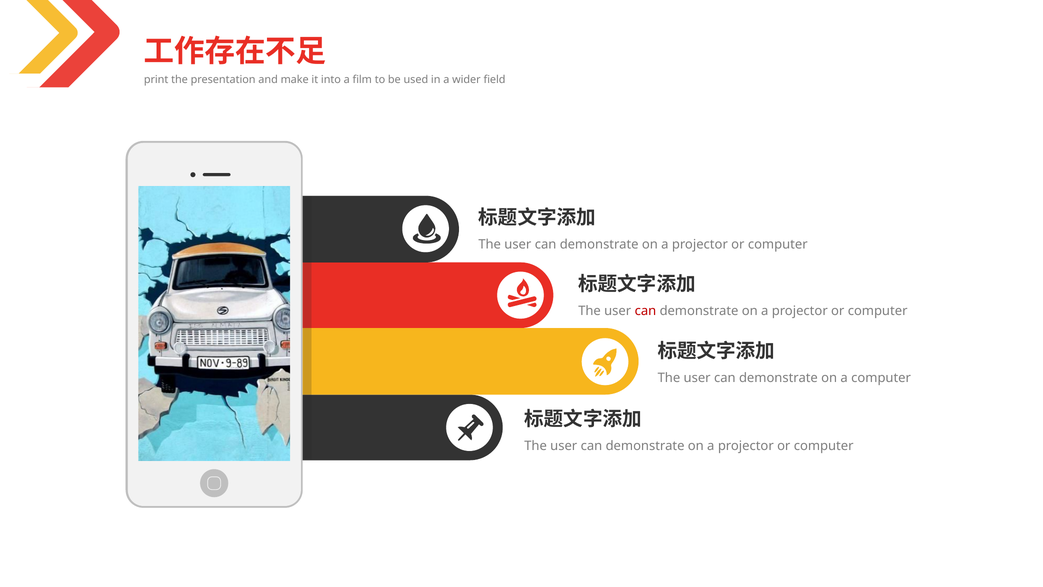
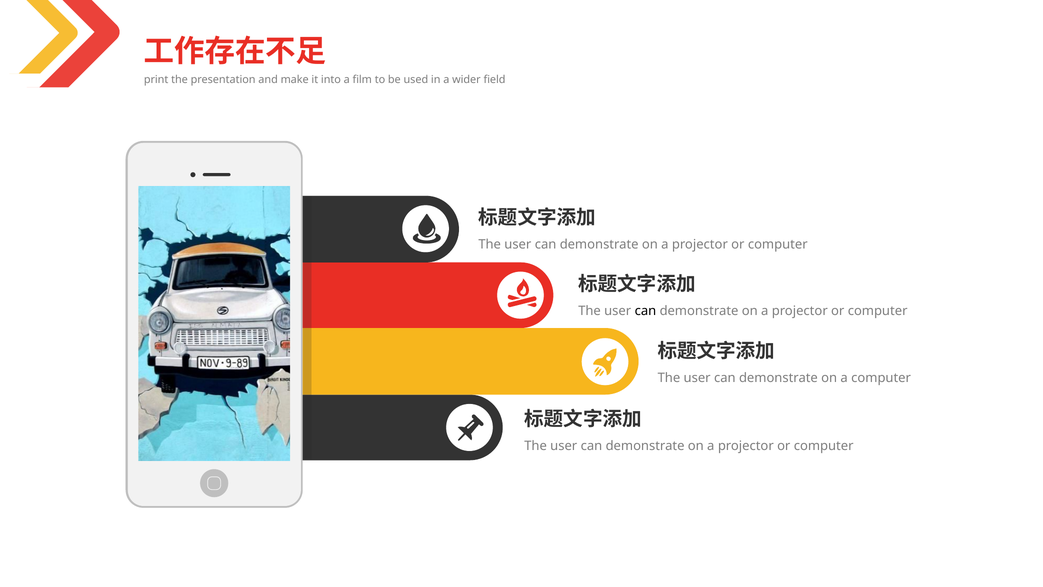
can at (645, 311) colour: red -> black
